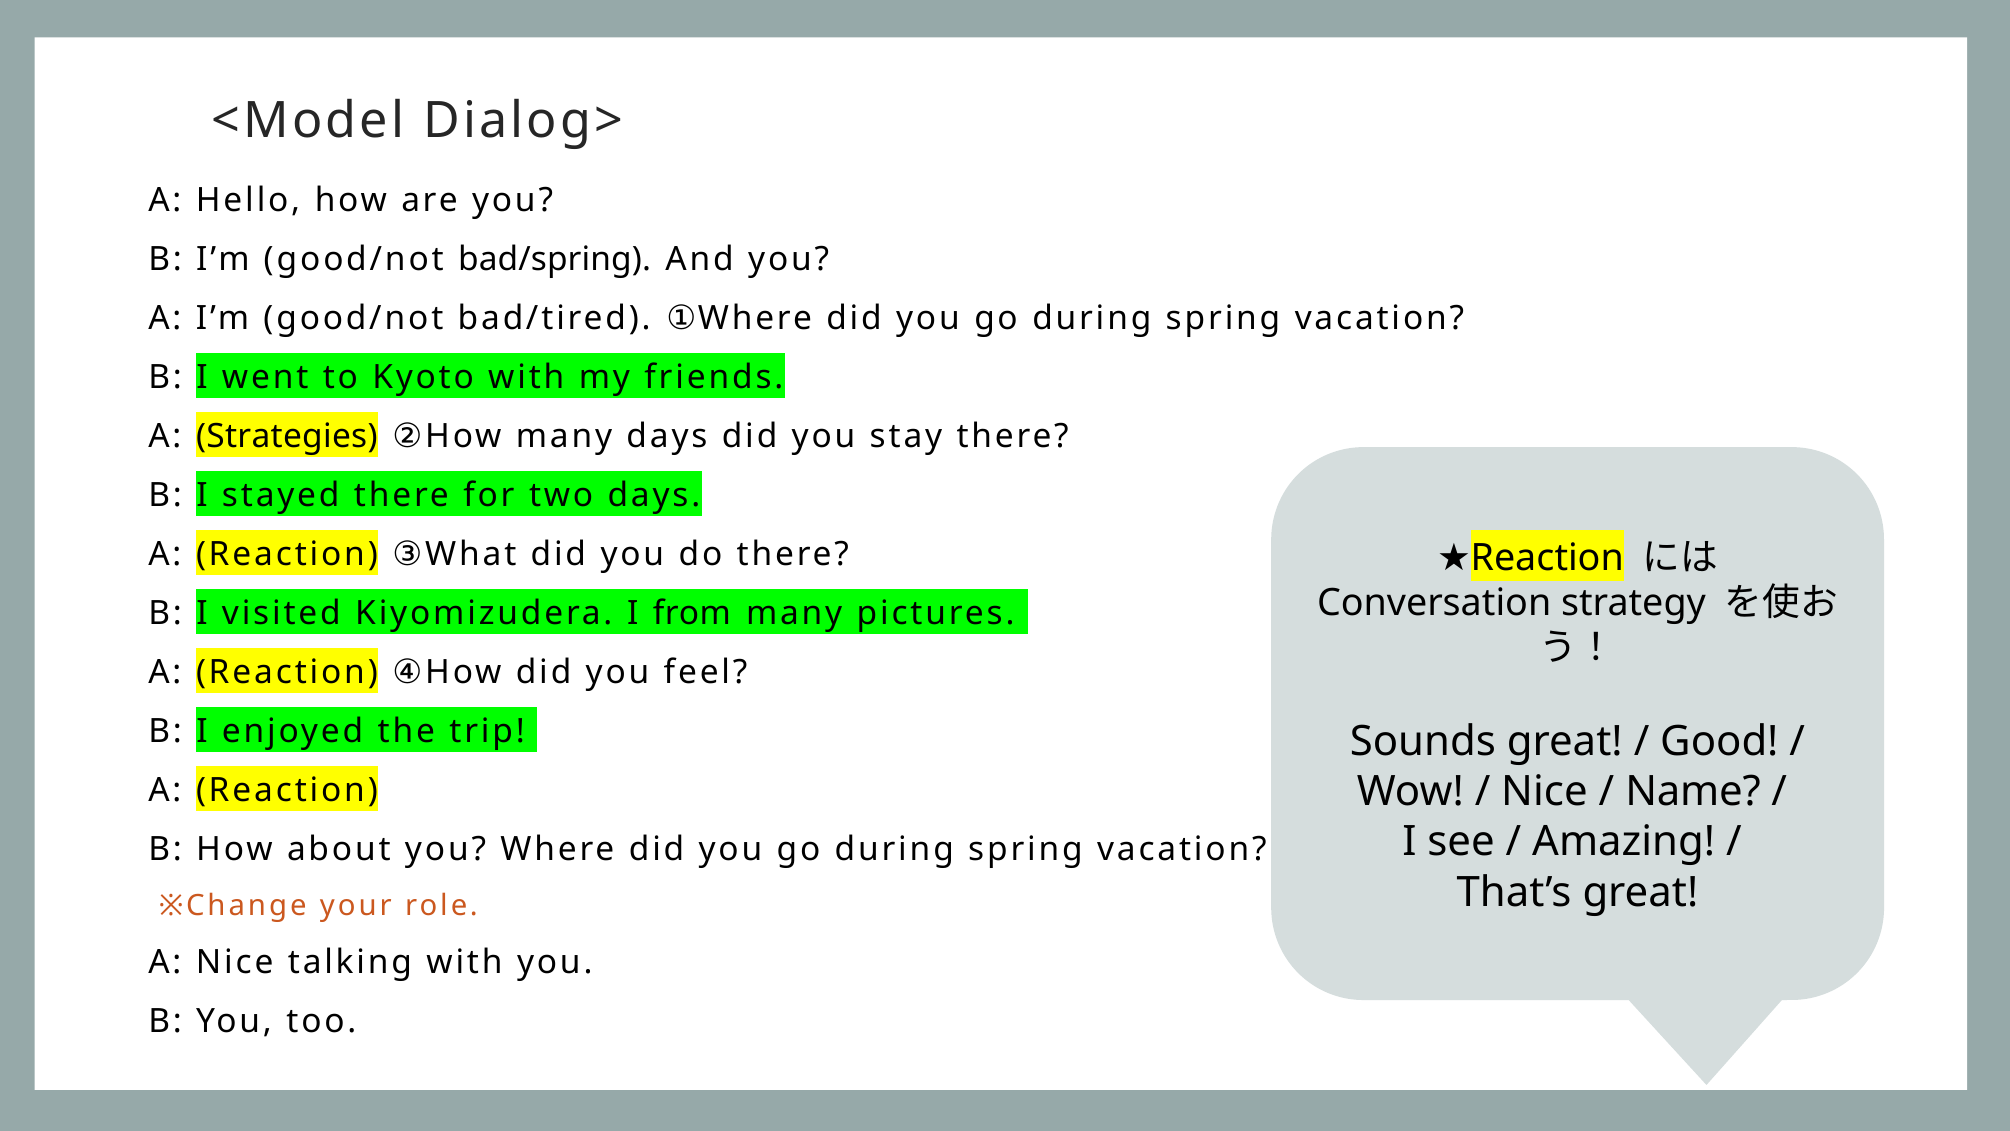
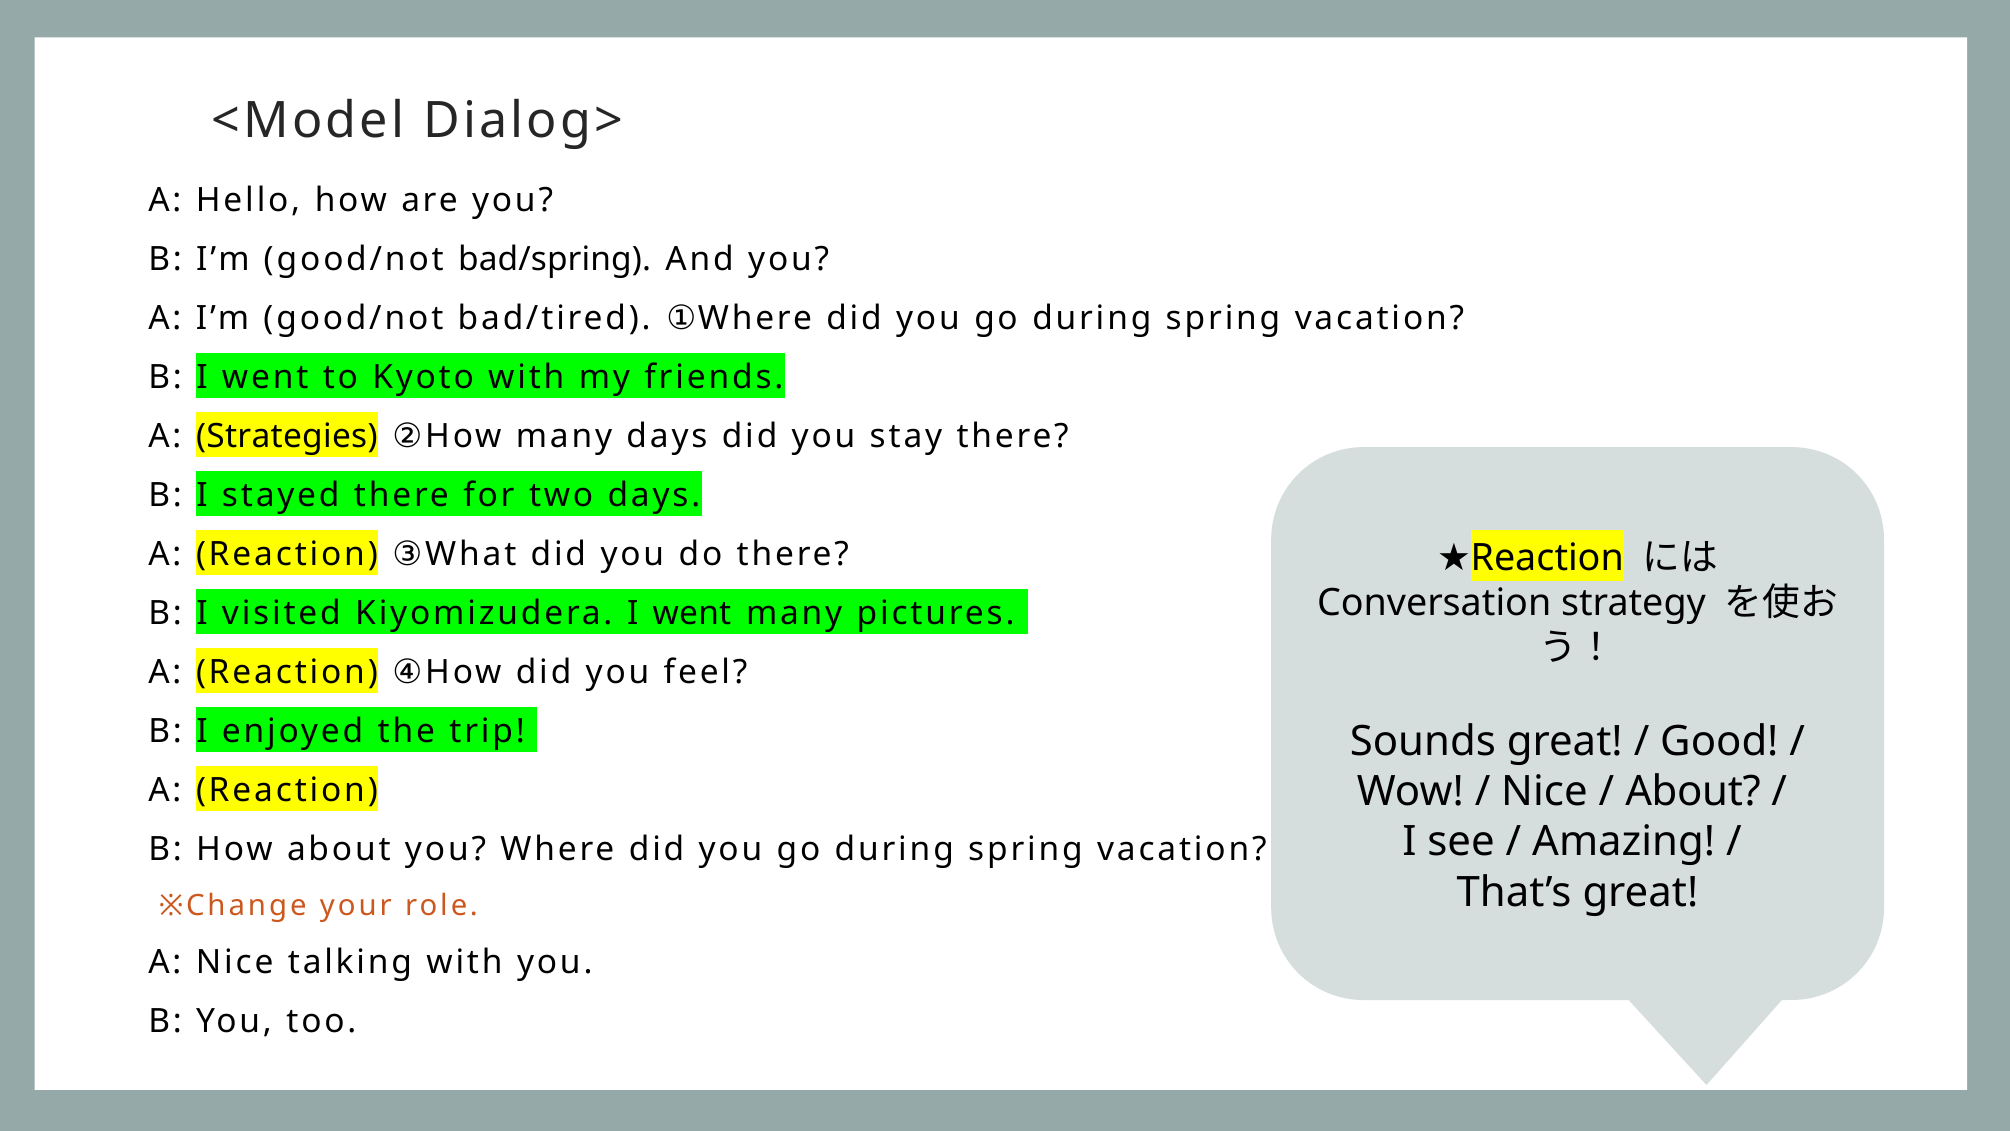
Kiyomizudera I from: from -> went
Name at (1693, 792): Name -> About
